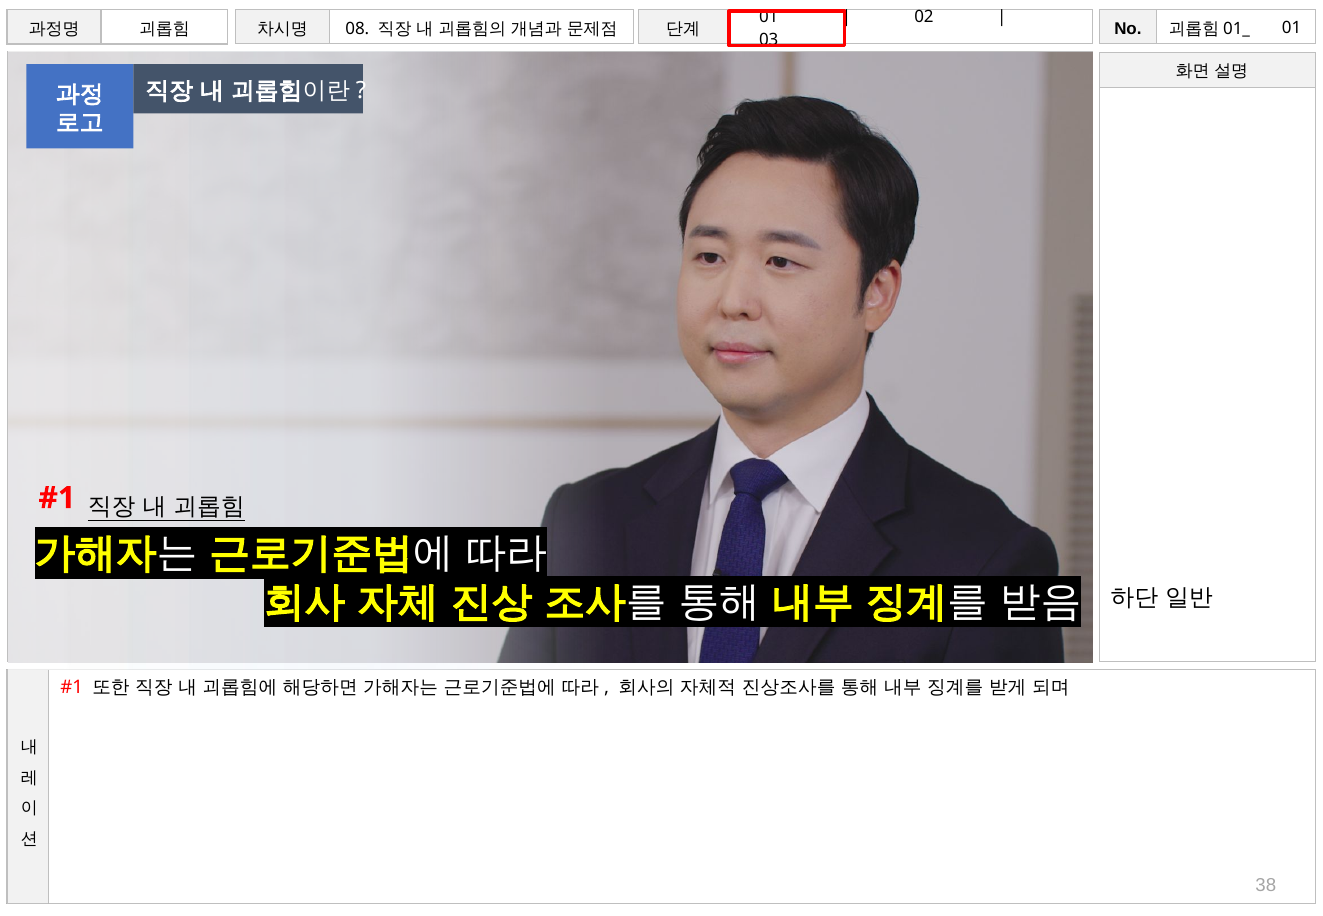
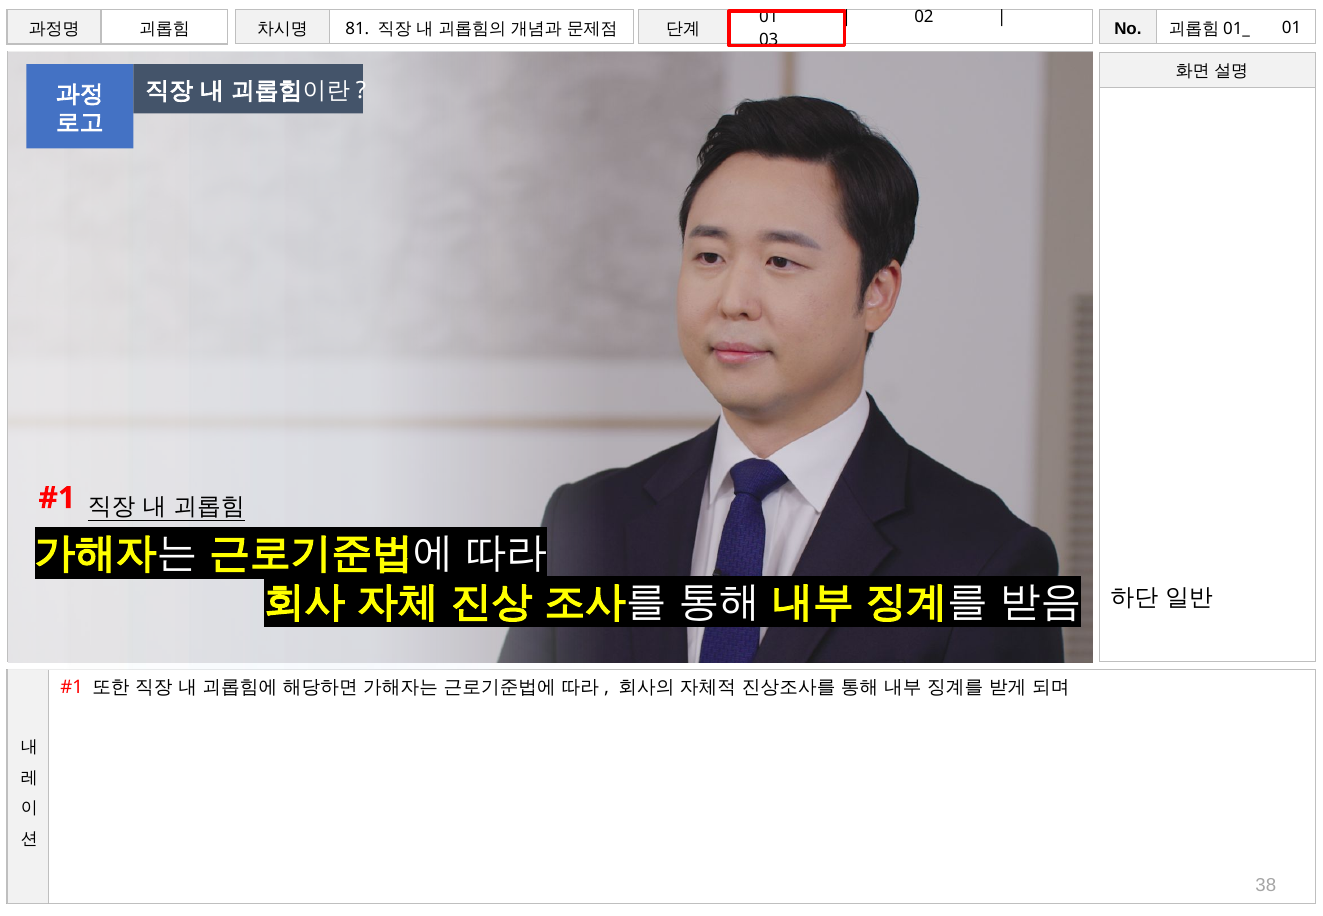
08: 08 -> 81
